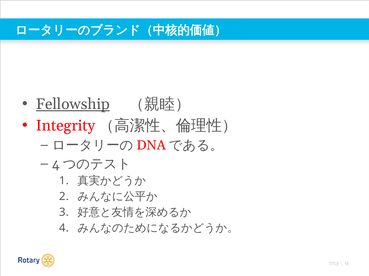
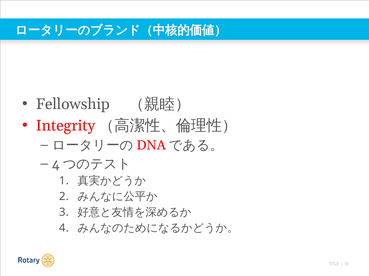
Fellowship underline: present -> none
